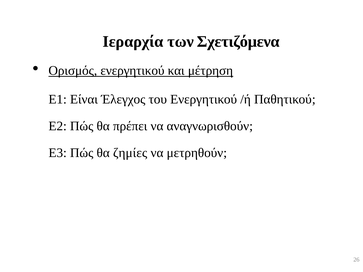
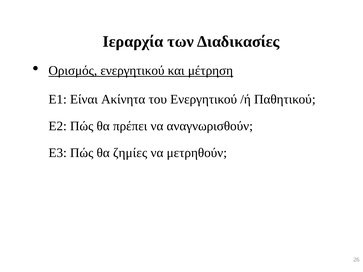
Σχετιζόμενα: Σχετιζόμενα -> Διαδικασίες
Έλεγχος: Έλεγχος -> Ακίνητα
